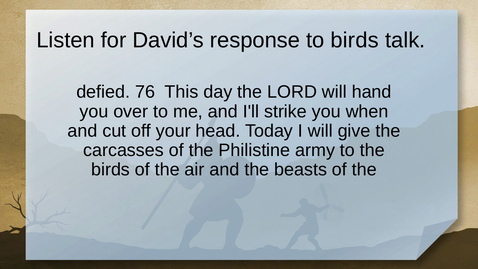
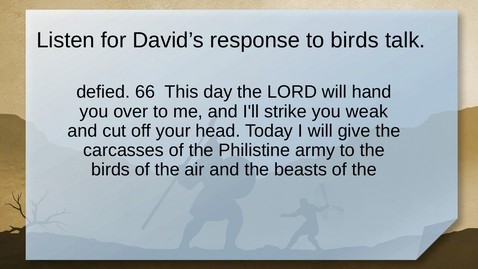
76: 76 -> 66
when: when -> weak
